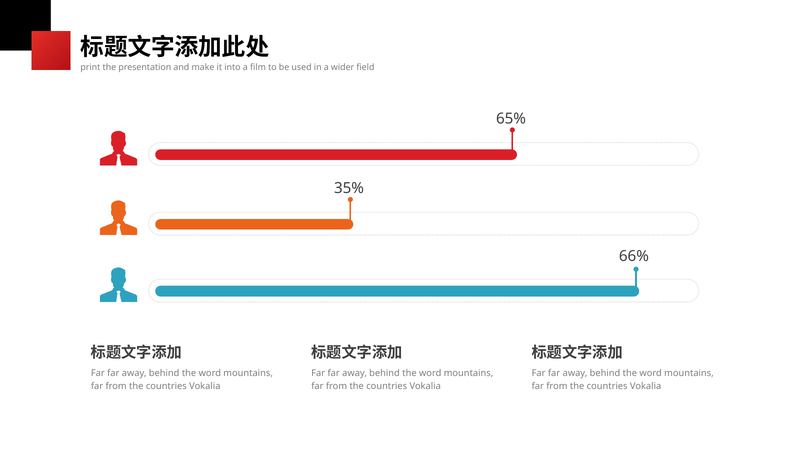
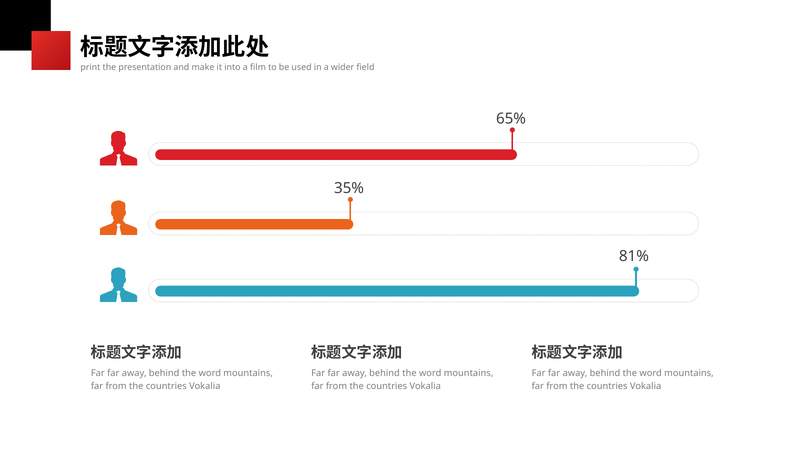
66%: 66% -> 81%
